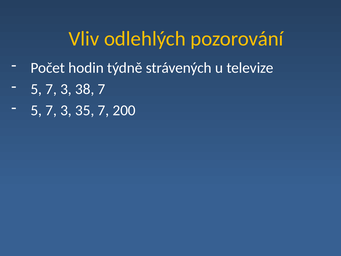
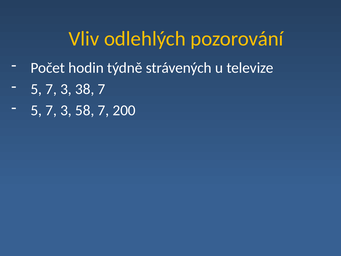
35: 35 -> 58
